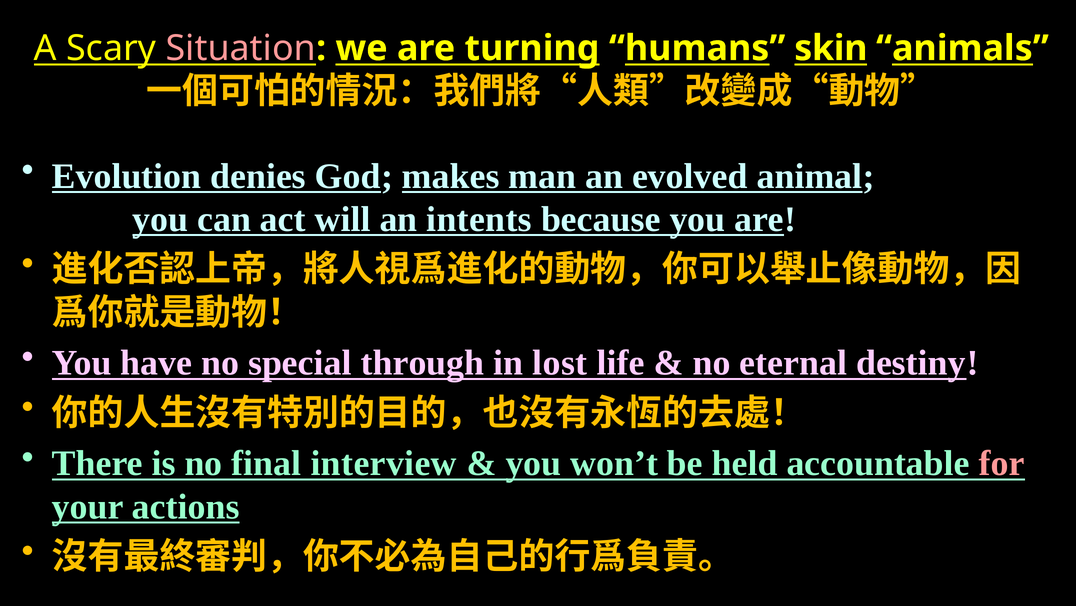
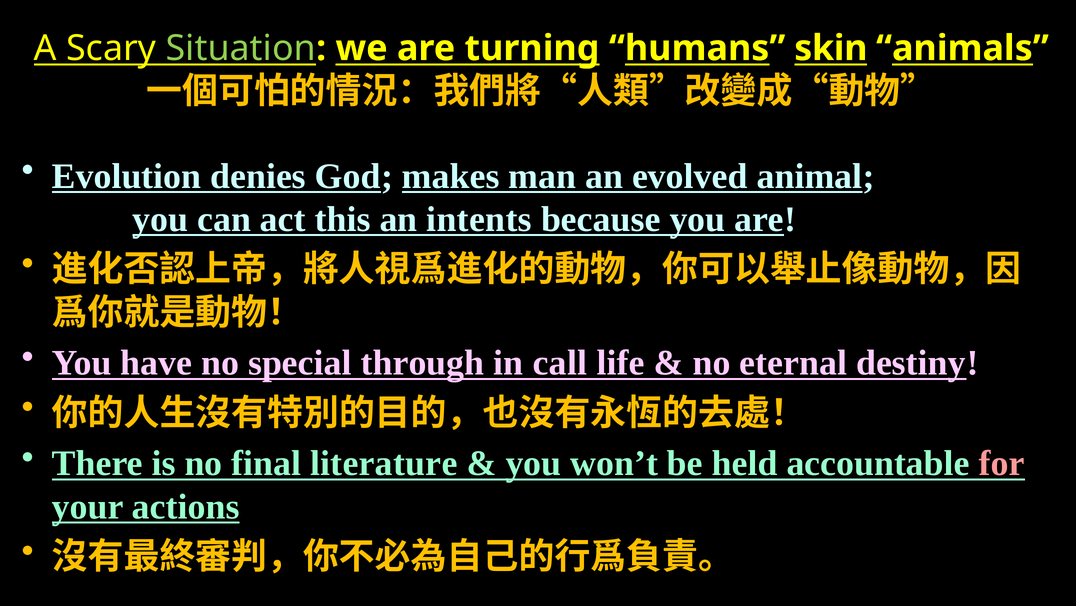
Situation colour: pink -> light green
will: will -> this
lost: lost -> call
interview: interview -> literature
